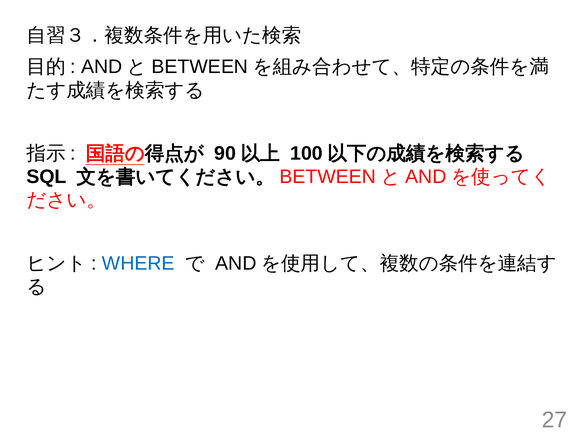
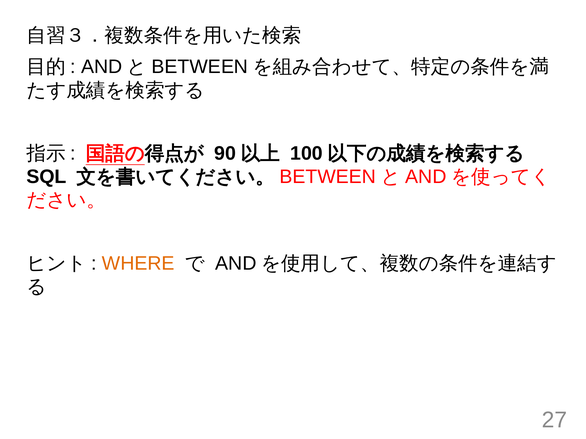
WHERE colour: blue -> orange
